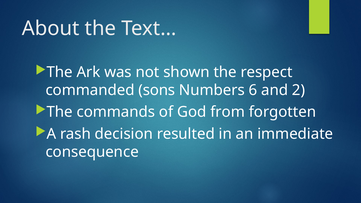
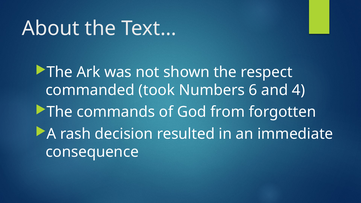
sons: sons -> took
2: 2 -> 4
